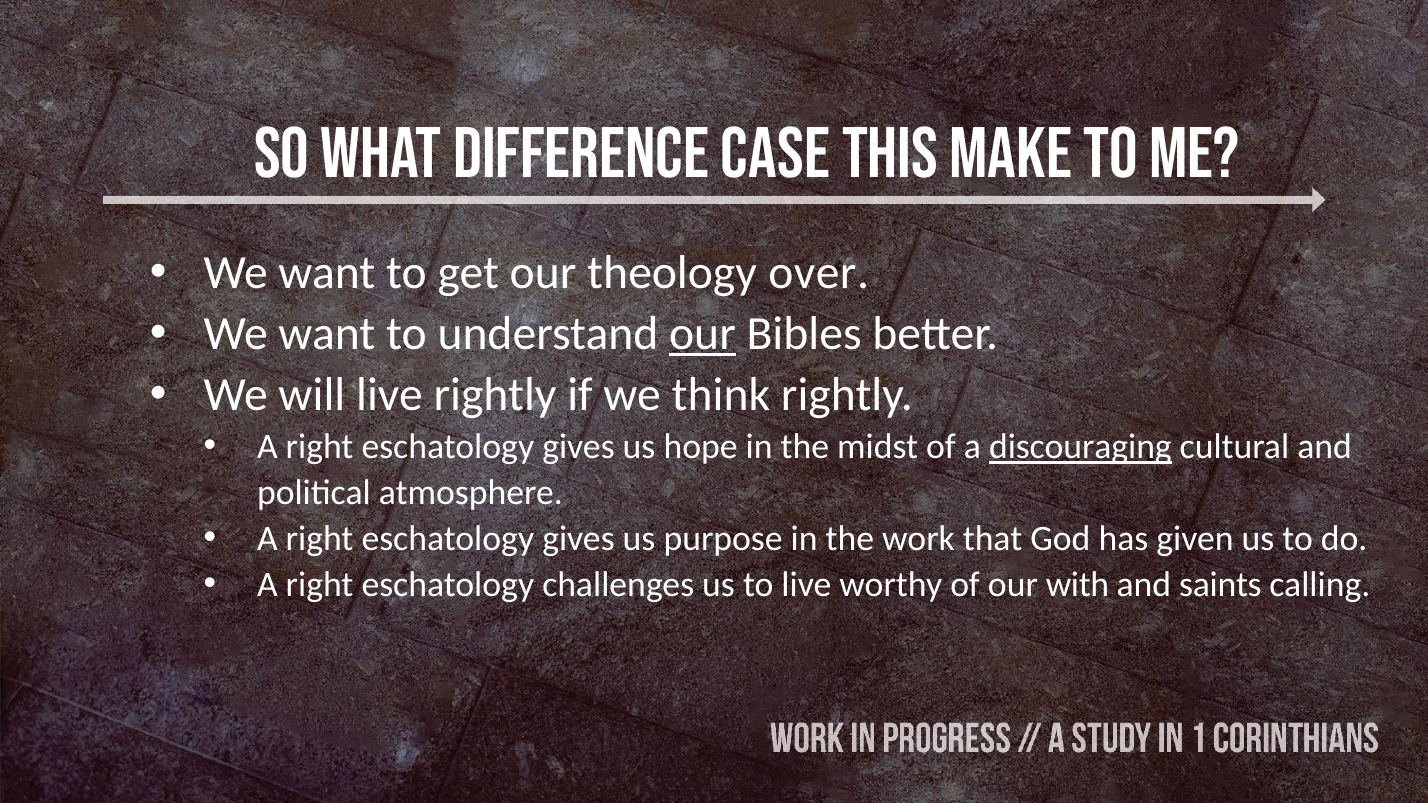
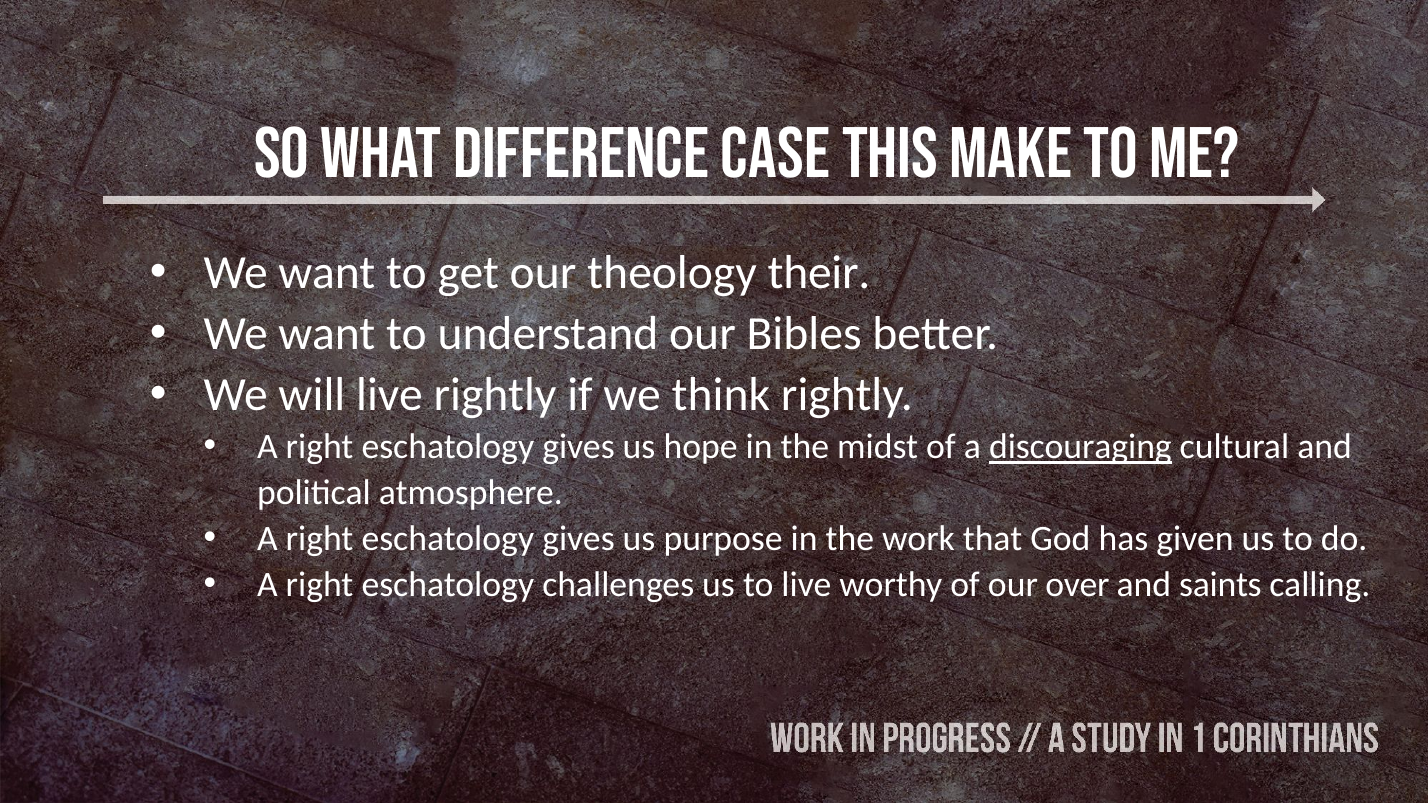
over: over -> their
our at (702, 334) underline: present -> none
with: with -> over
